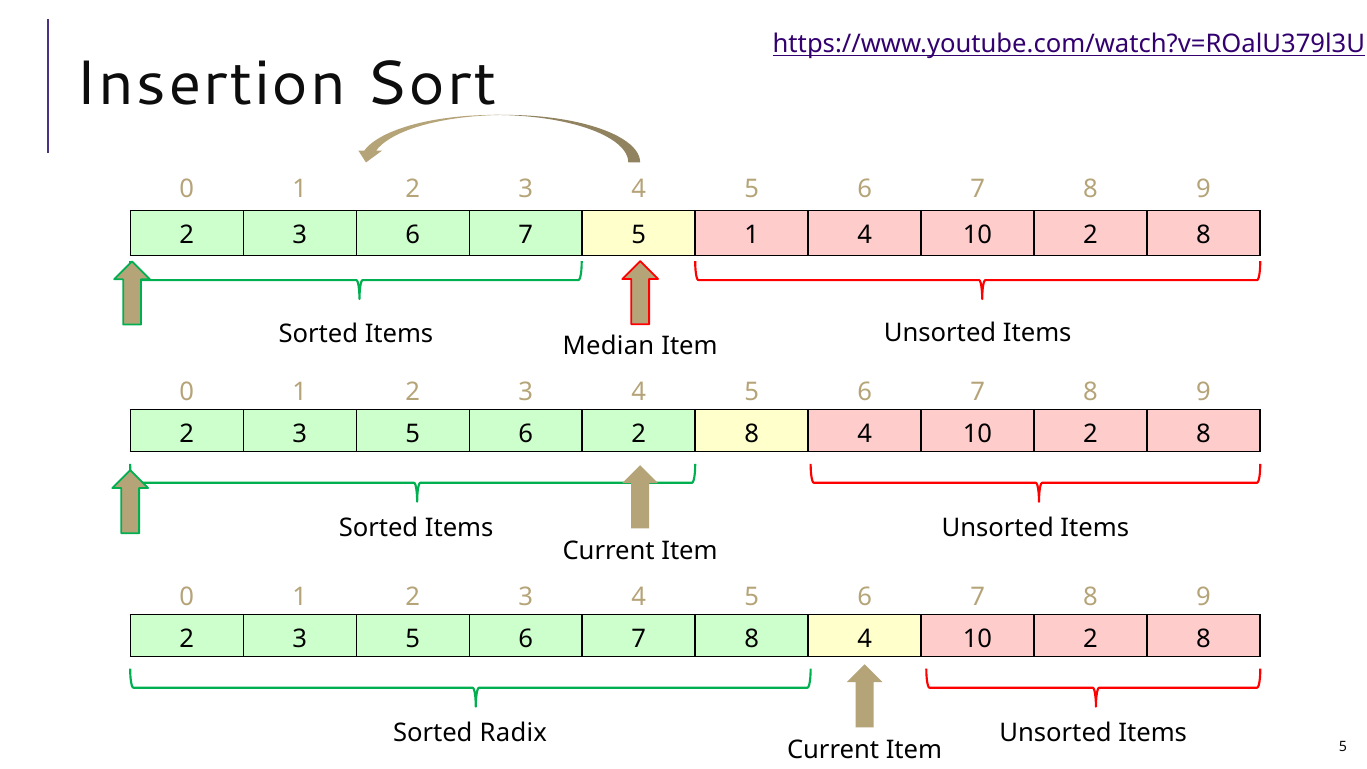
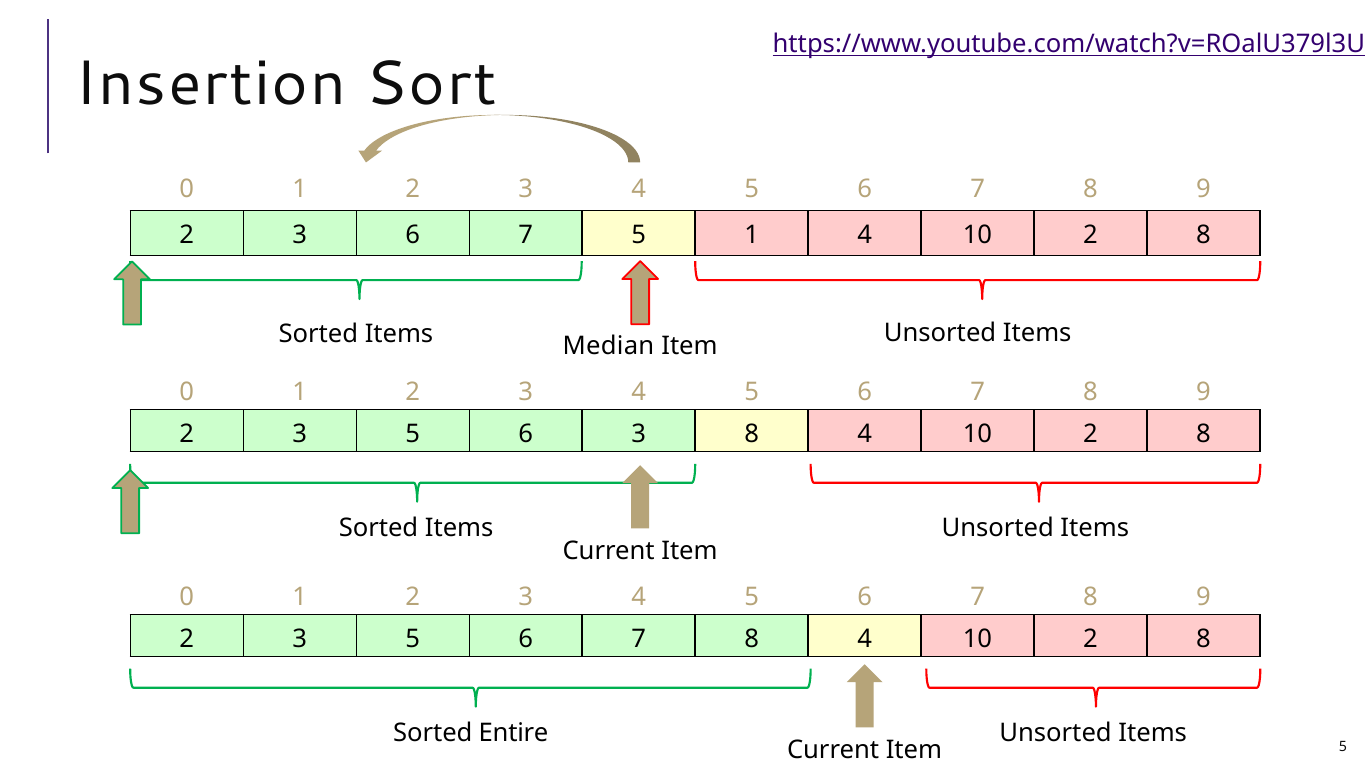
6 2: 2 -> 3
Radix: Radix -> Entire
